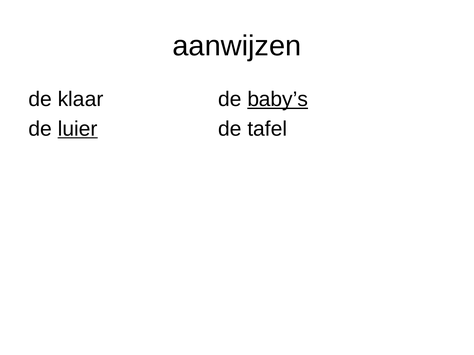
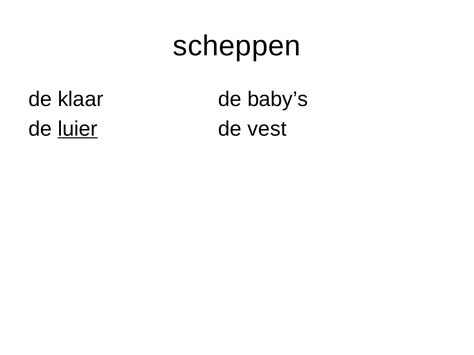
aanwijzen: aanwijzen -> scheppen
baby’s underline: present -> none
tafel: tafel -> vest
